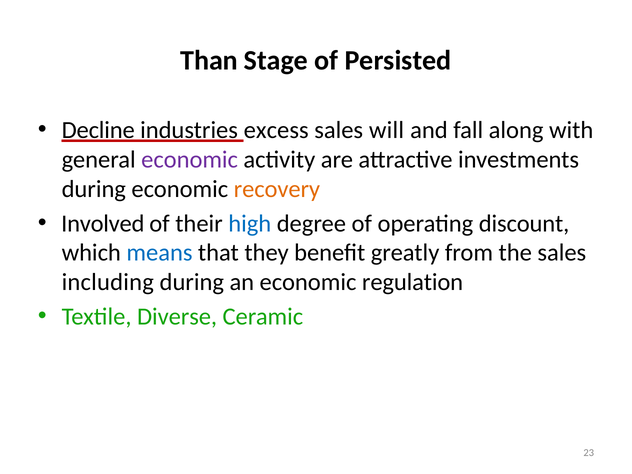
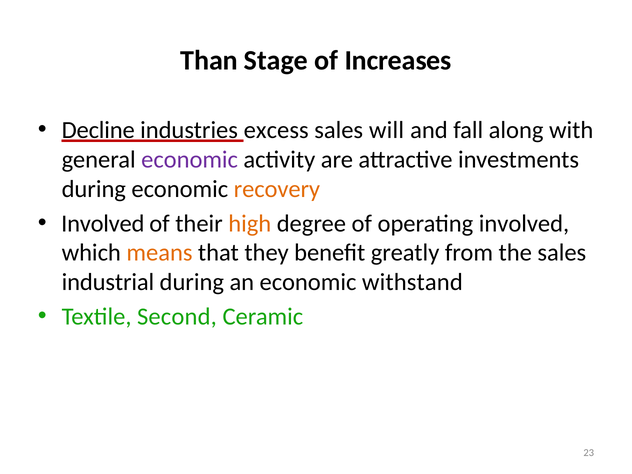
Persisted: Persisted -> Increases
high colour: blue -> orange
operating discount: discount -> involved
means colour: blue -> orange
including: including -> industrial
regulation: regulation -> withstand
Diverse: Diverse -> Second
